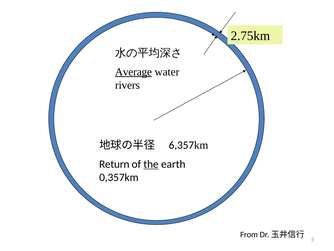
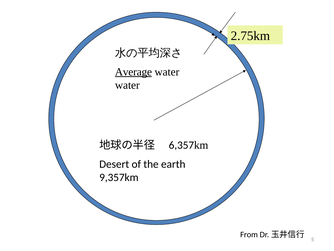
rivers at (127, 85): rivers -> water
Return: Return -> Desert
the underline: present -> none
0,357km: 0,357km -> 9,357km
